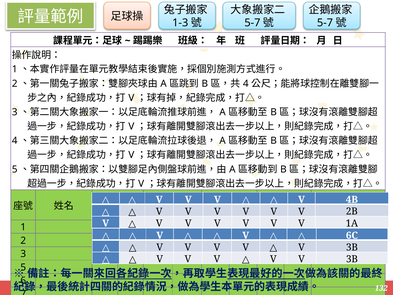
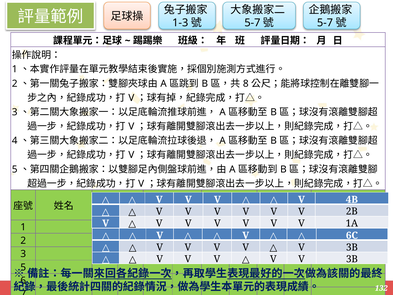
4 at (246, 83): 4 -> 8
